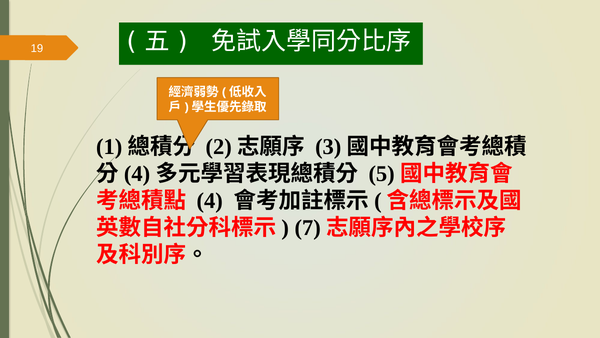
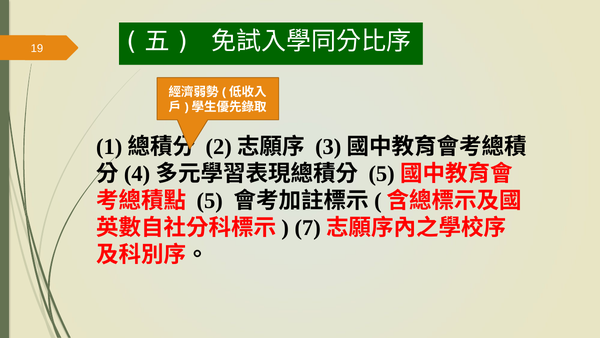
4 at (210, 201): 4 -> 5
